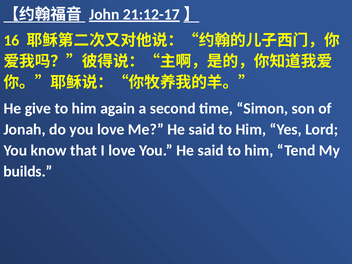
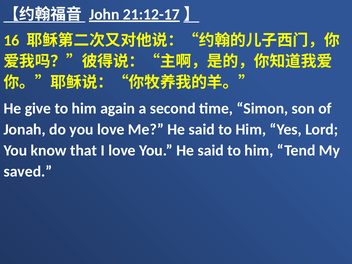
builds: builds -> saved
